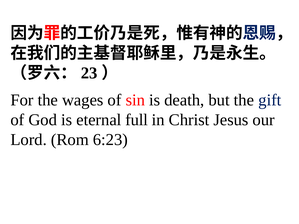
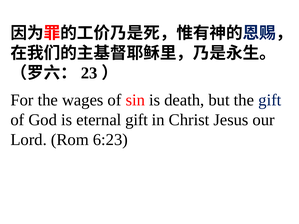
eternal full: full -> gift
